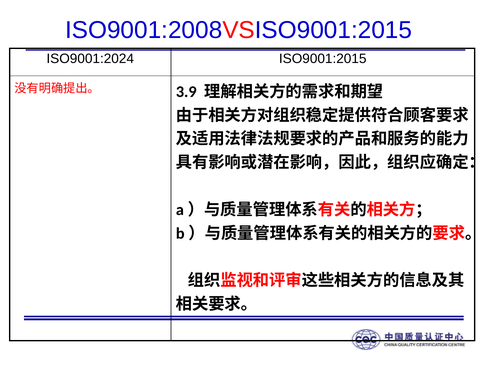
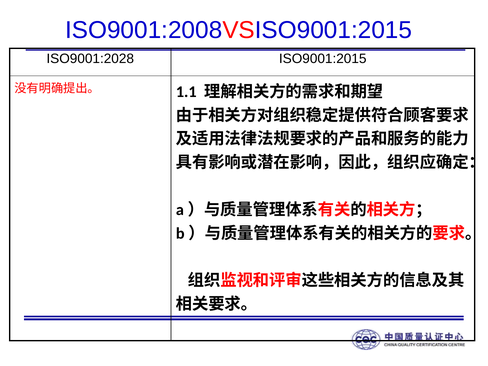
ISO9001:2024: ISO9001:2024 -> ISO9001:2028
3.9: 3.9 -> 1.1
